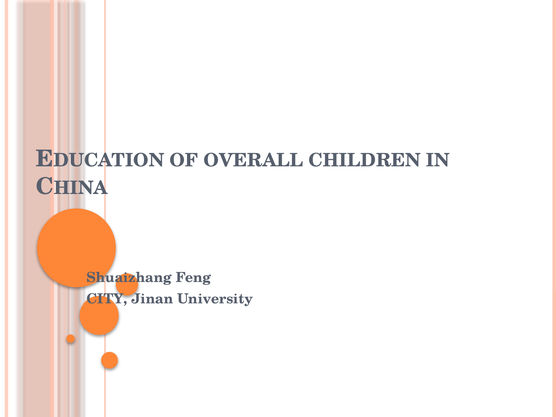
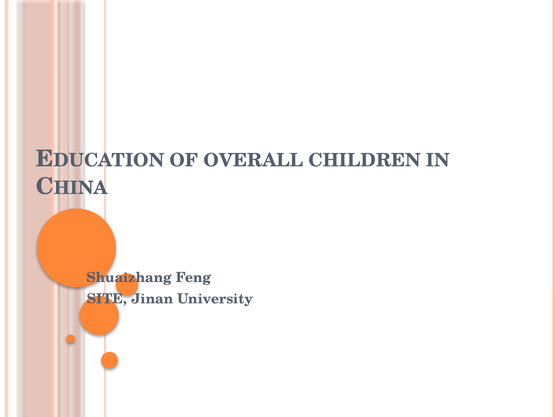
CITY: CITY -> SITE
